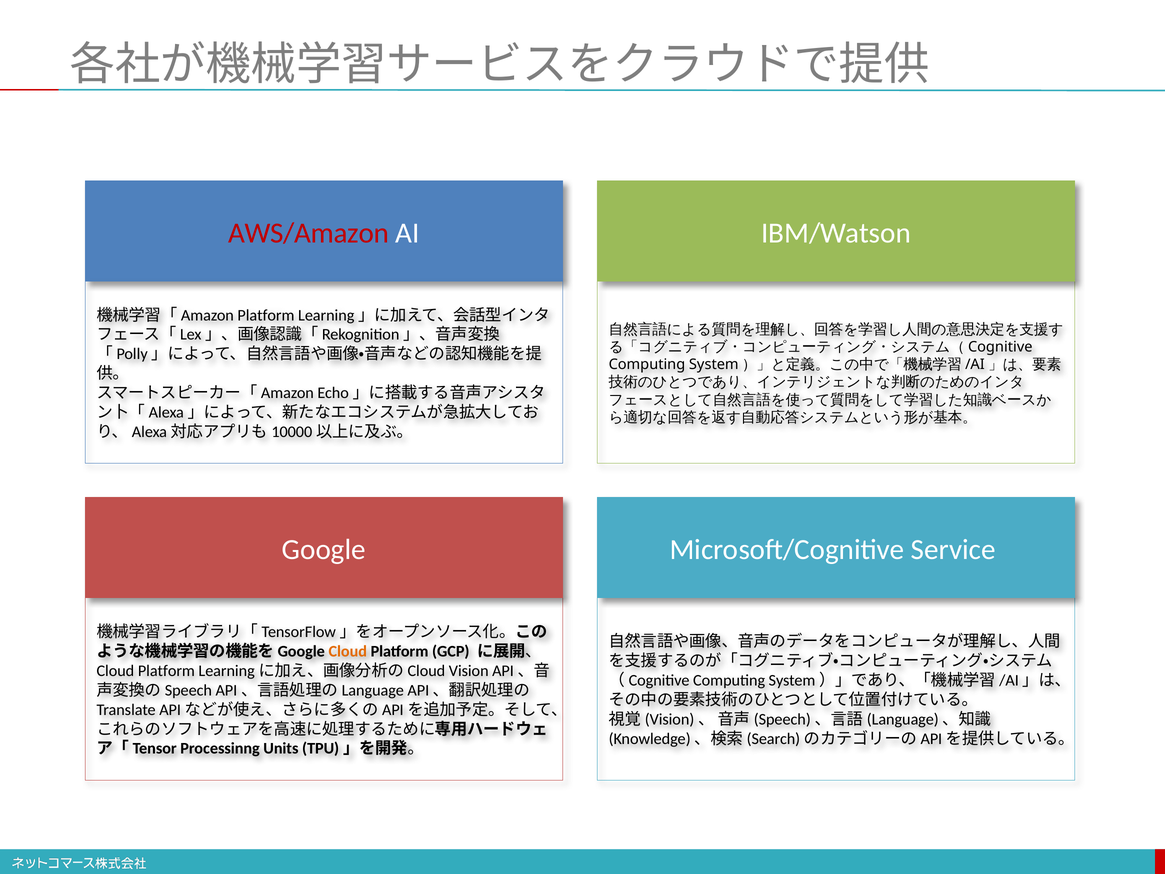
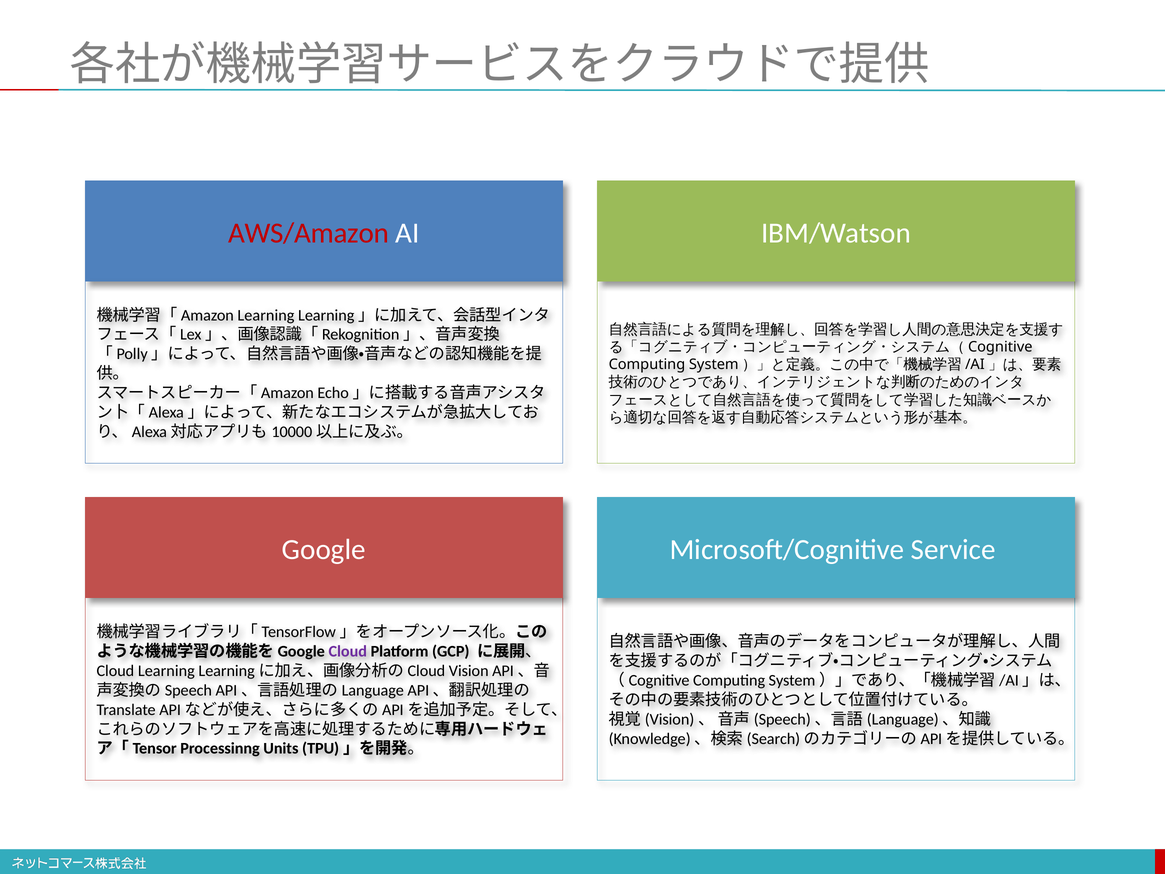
Platform at (266, 315): Platform -> Learning
Cloud at (348, 651) colour: orange -> purple
Platform at (166, 671): Platform -> Learning
